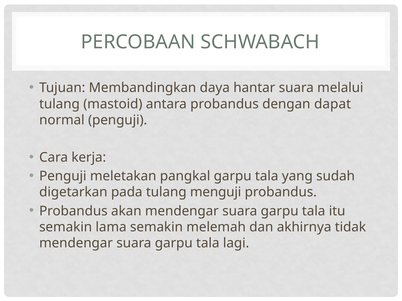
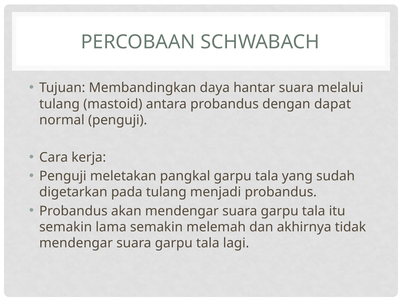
menguji: menguji -> menjadi
